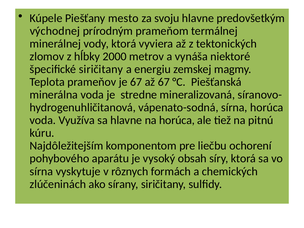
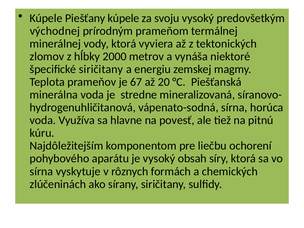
Piešťany mesto: mesto -> kúpele
svoju hlavne: hlavne -> vysoký
až 67: 67 -> 20
na horúca: horúca -> povesť
